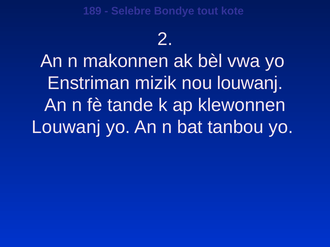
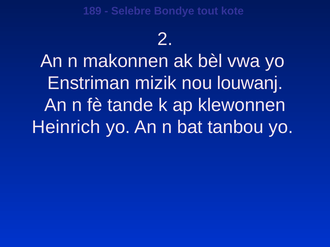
Louwanj at (66, 127): Louwanj -> Heinrich
